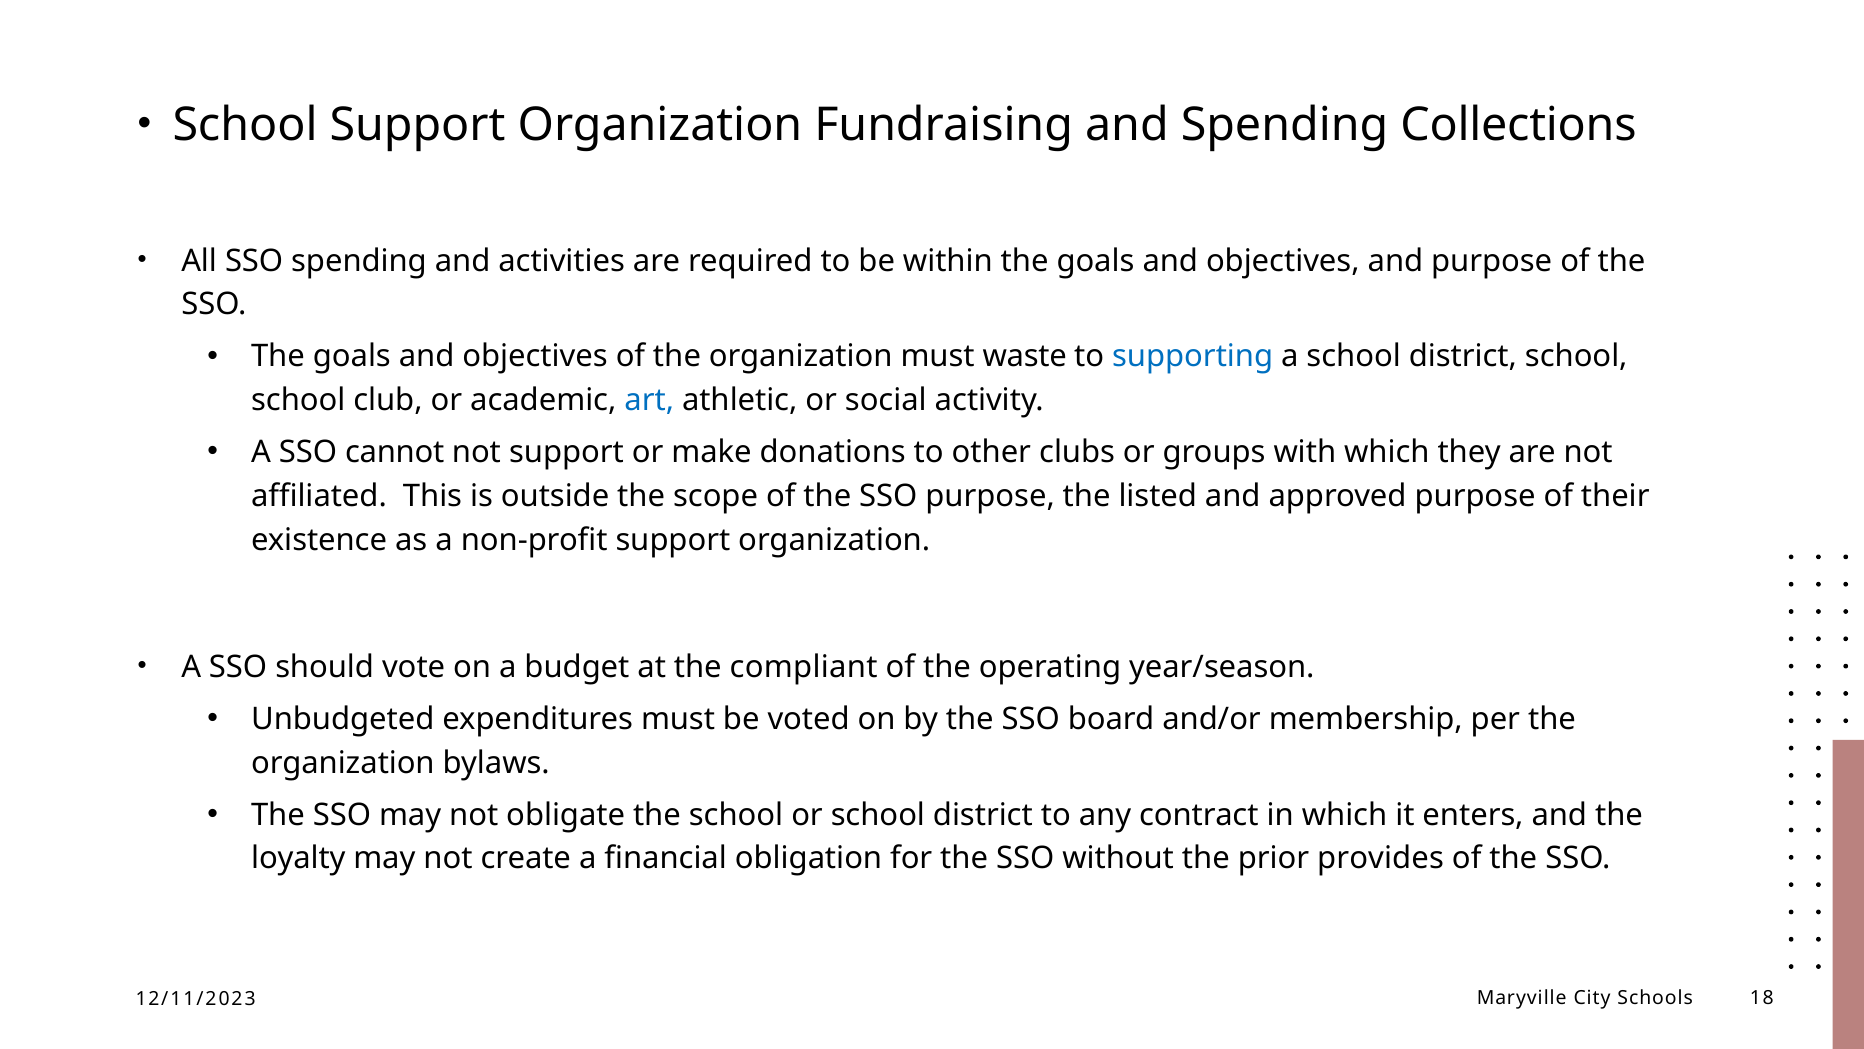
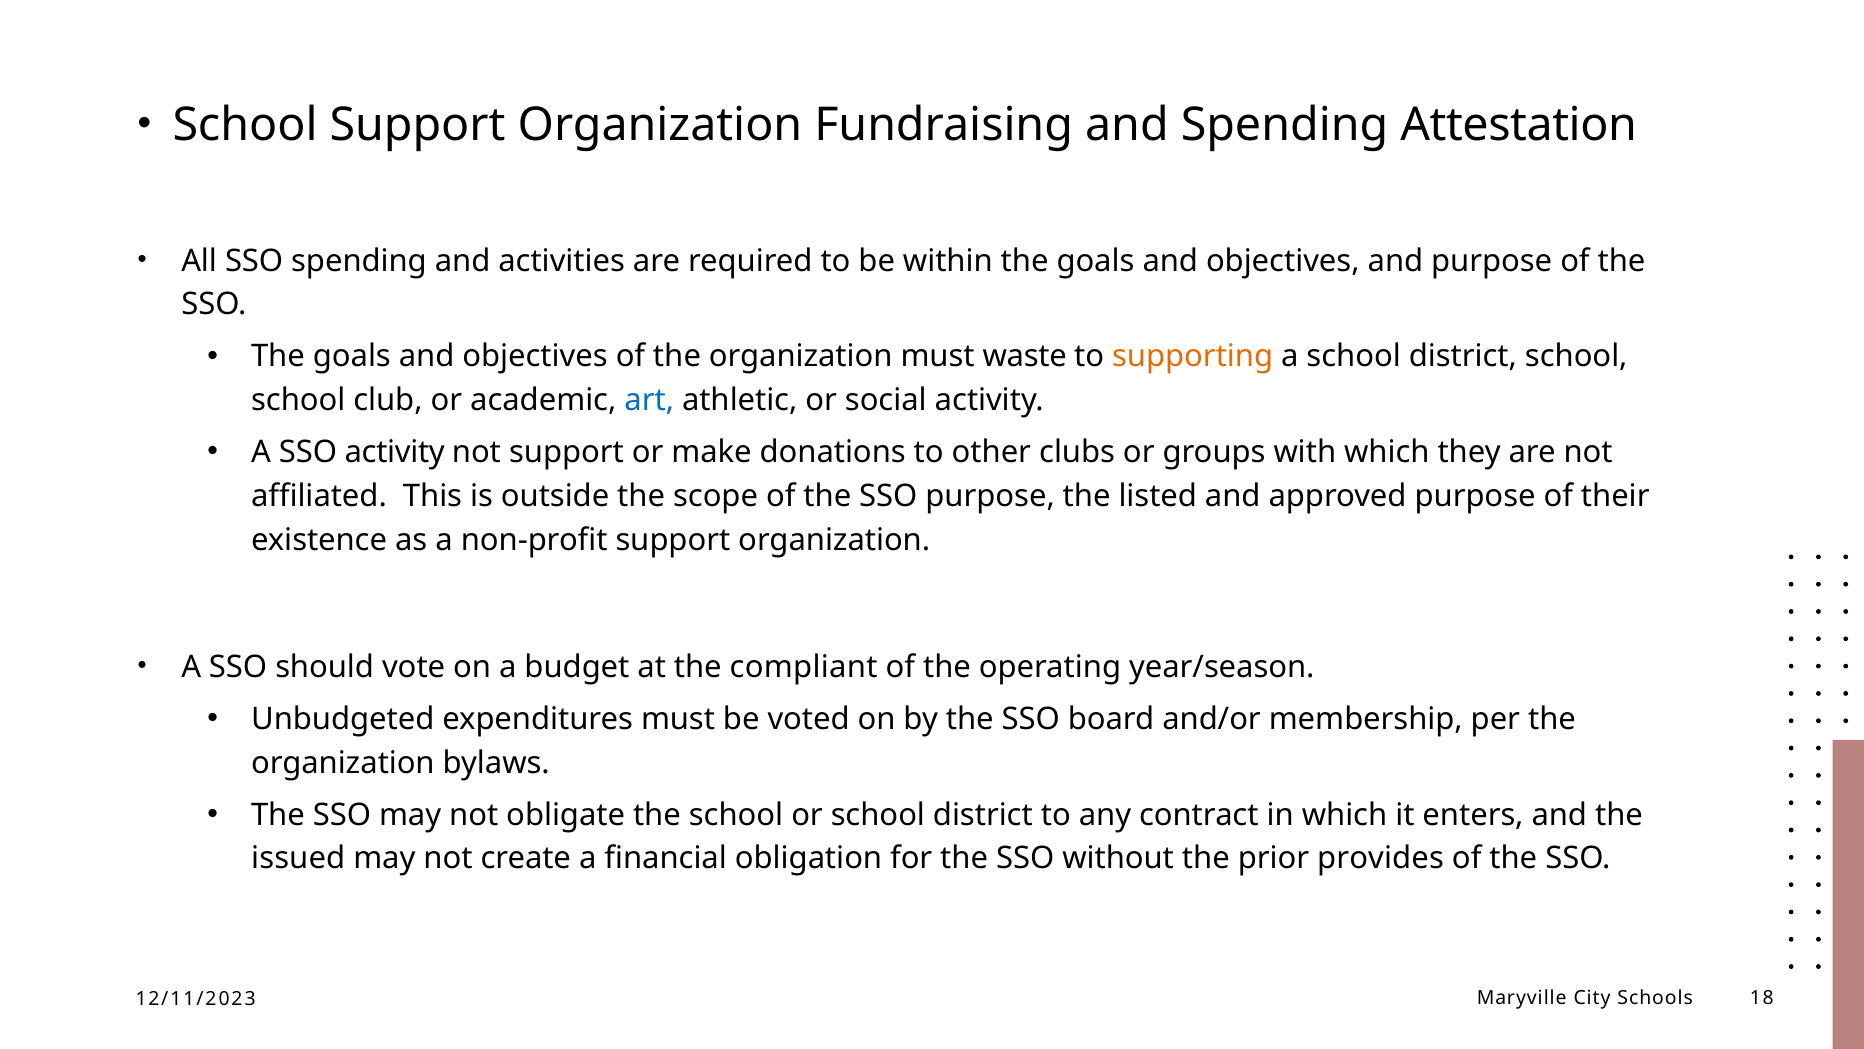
Collections: Collections -> Attestation
supporting colour: blue -> orange
SSO cannot: cannot -> activity
loyalty: loyalty -> issued
